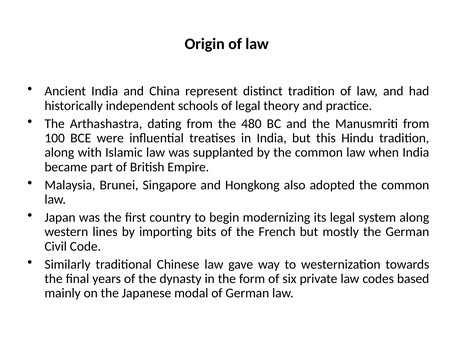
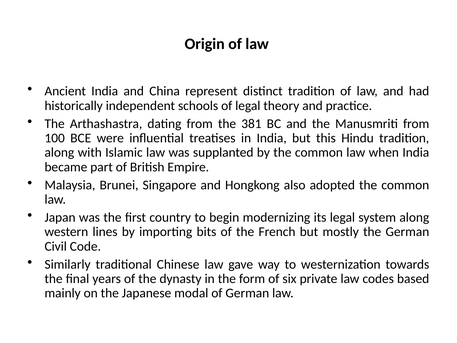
480: 480 -> 381
